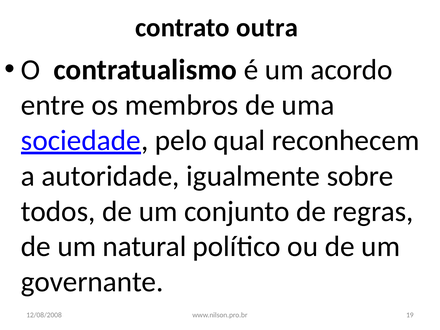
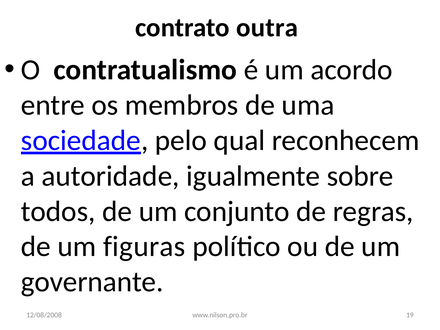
natural: natural -> figuras
